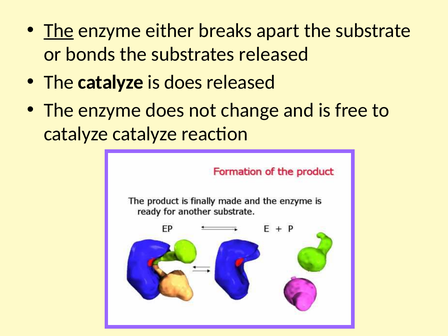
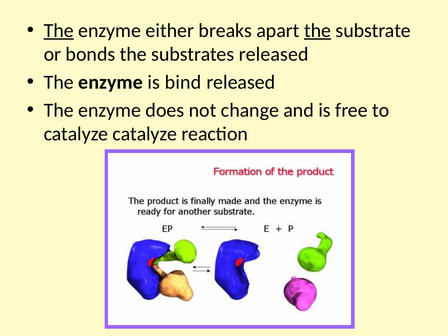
the at (318, 31) underline: none -> present
catalyze at (111, 82): catalyze -> enzyme
is does: does -> bind
